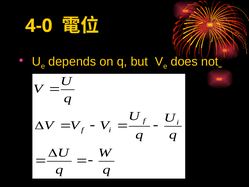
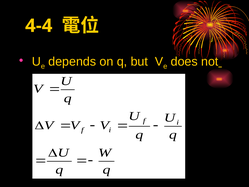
4-0: 4-0 -> 4-4
